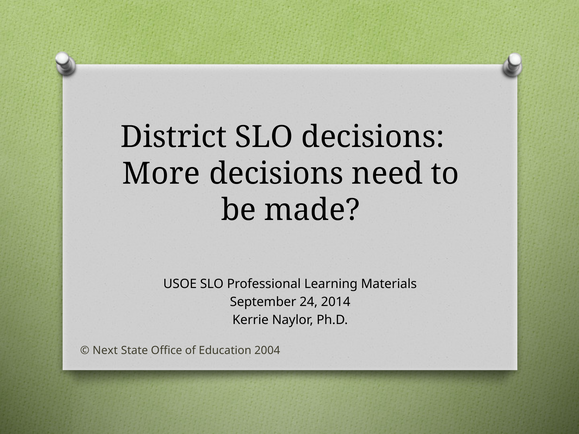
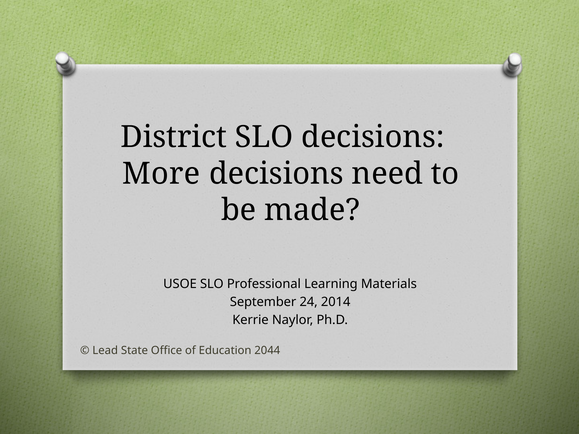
Next: Next -> Lead
2004: 2004 -> 2044
